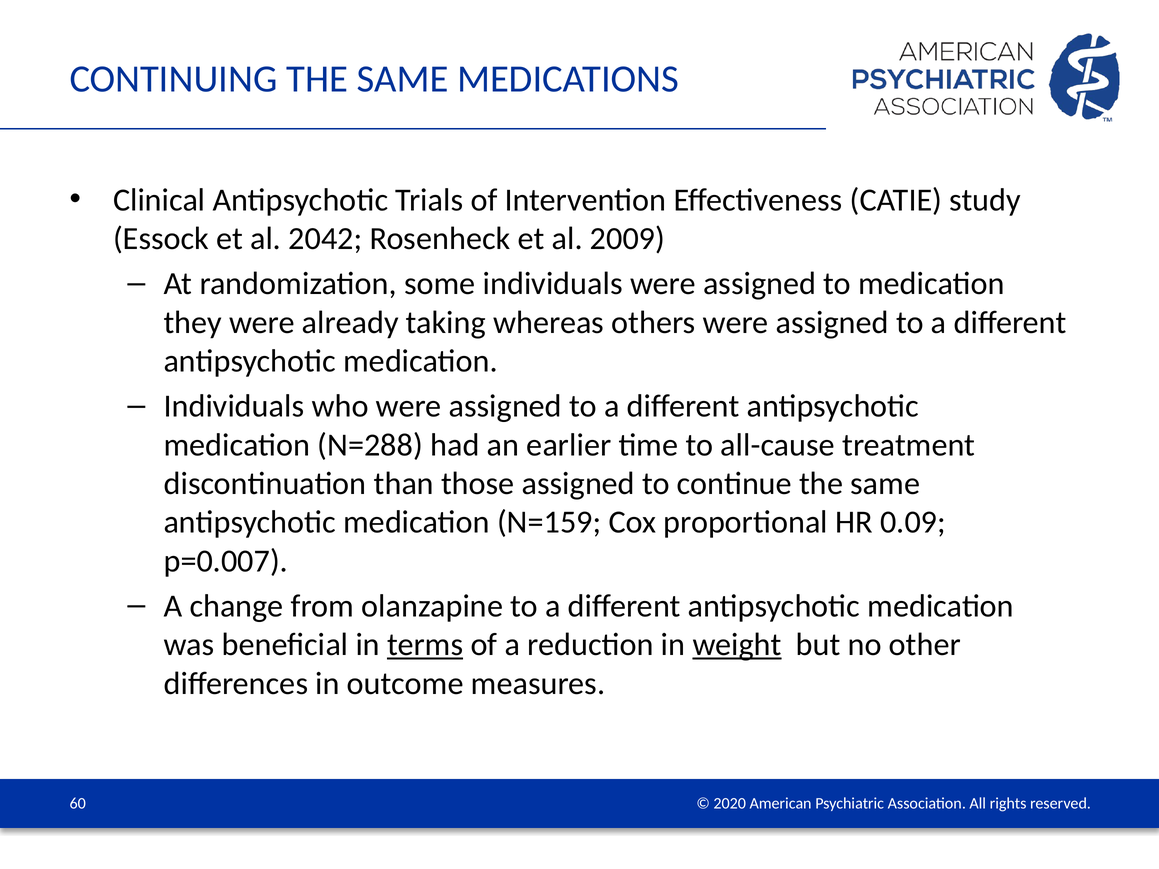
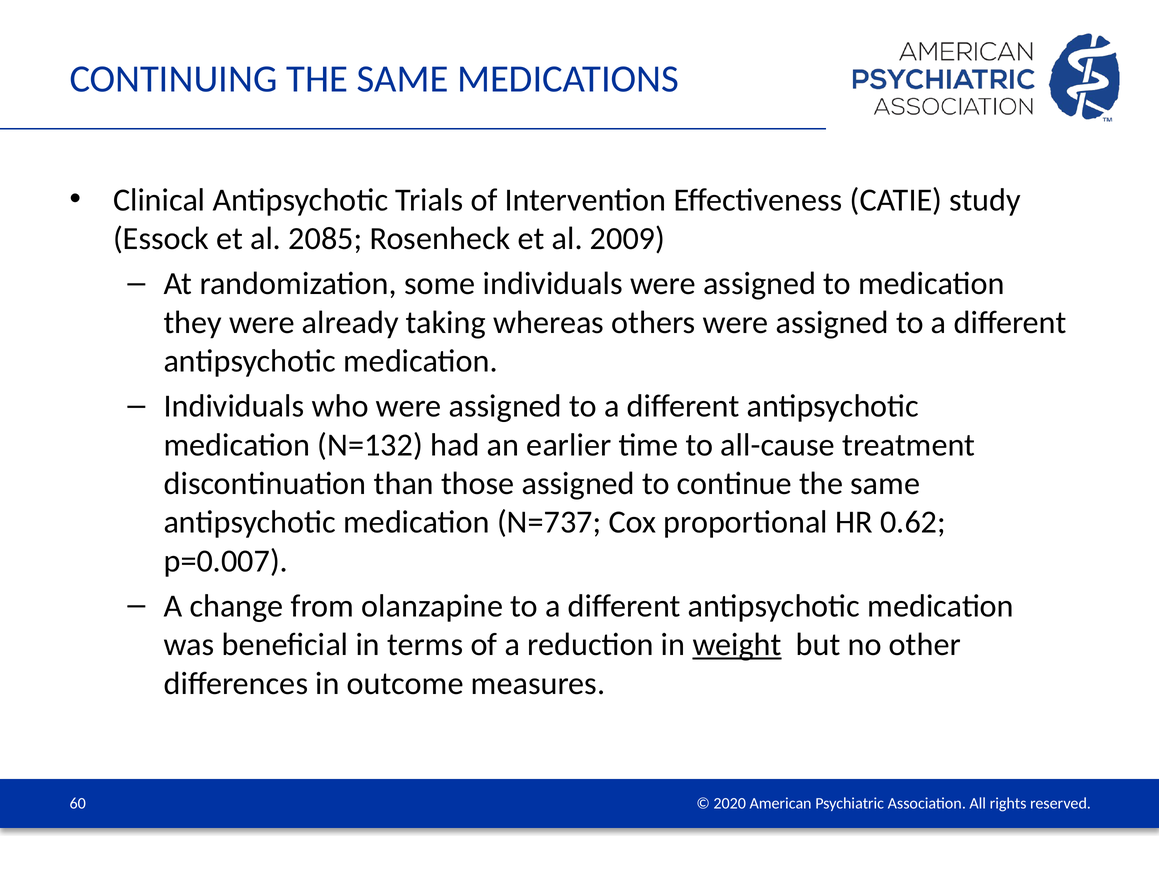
2042: 2042 -> 2085
N=288: N=288 -> N=132
N=159: N=159 -> N=737
0.09: 0.09 -> 0.62
terms underline: present -> none
